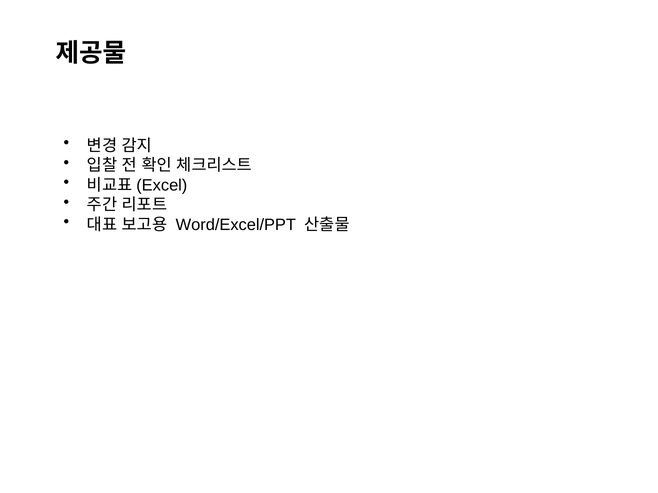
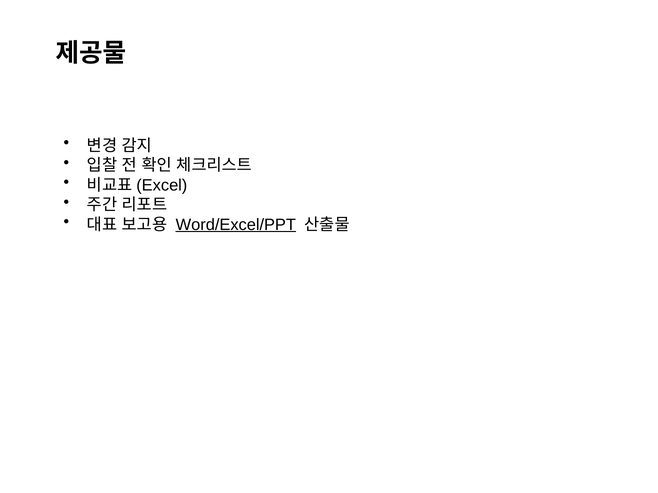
Word/Excel/PPT underline: none -> present
